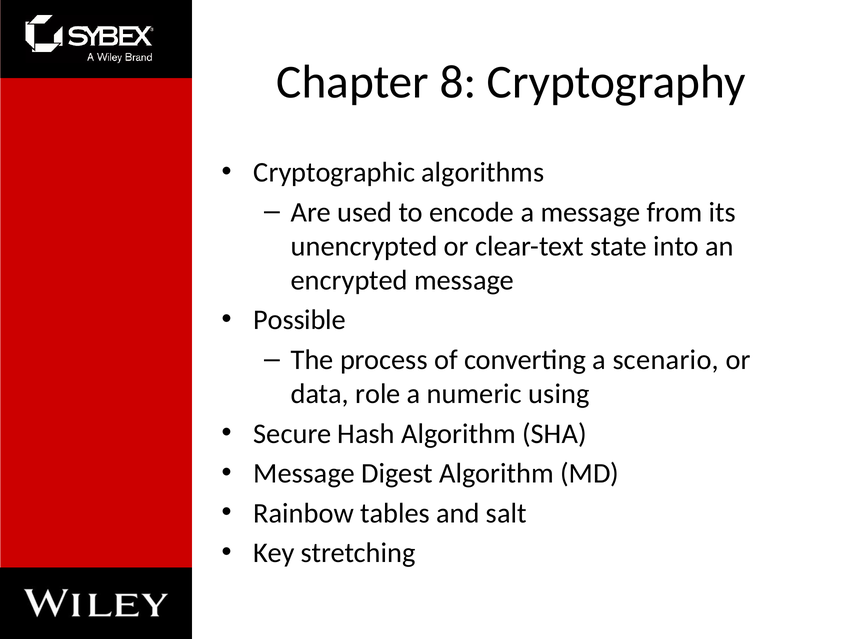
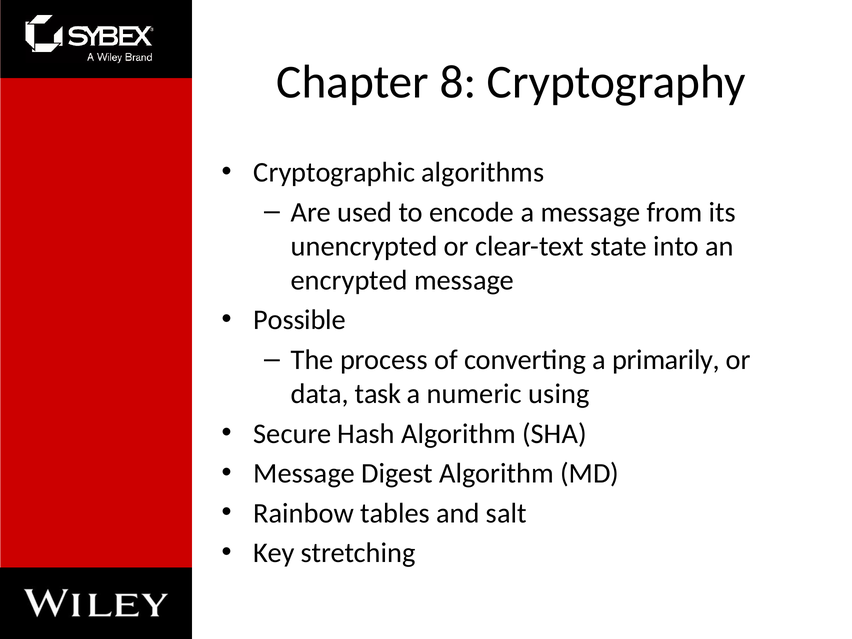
scenario: scenario -> primarily
role: role -> task
